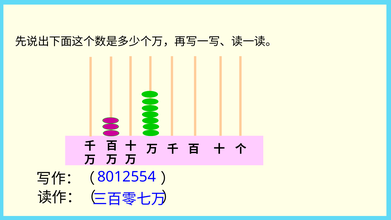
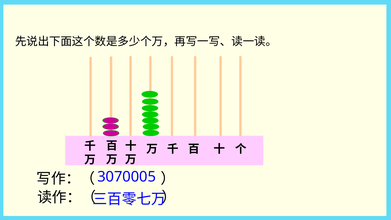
8012554: 8012554 -> 3070005
